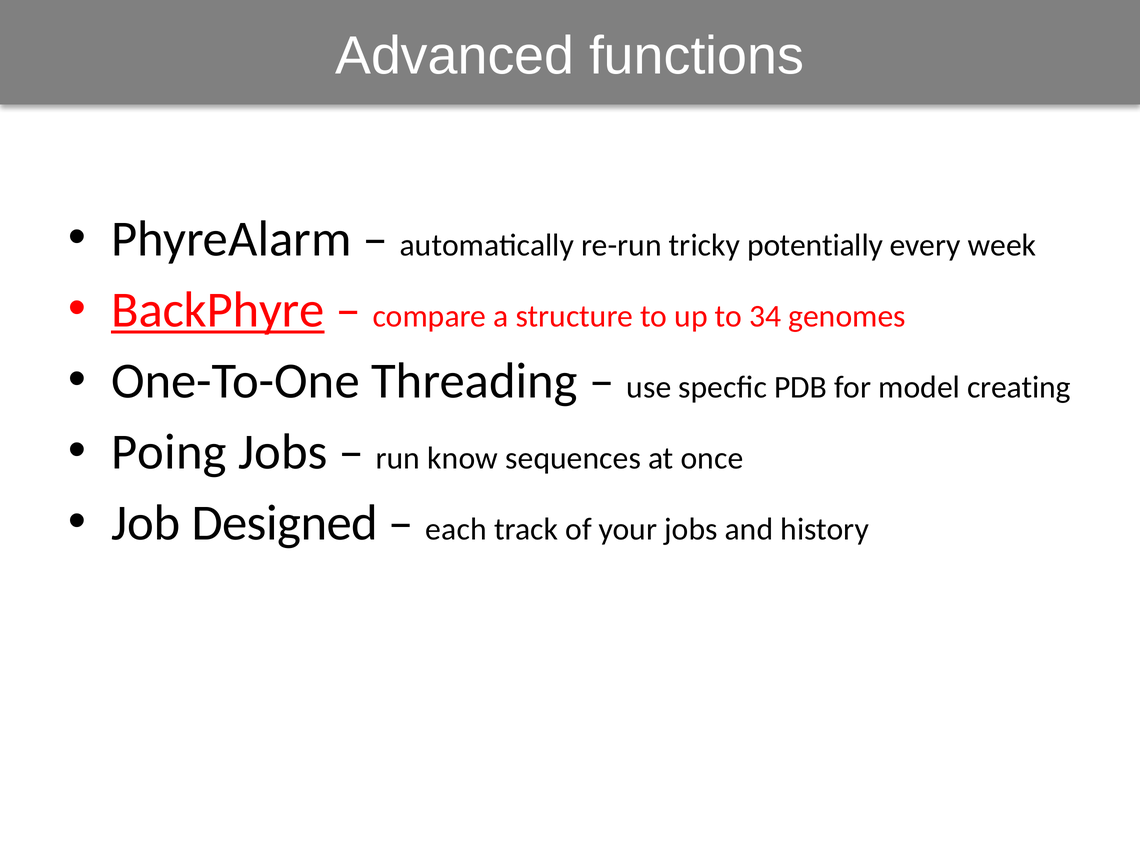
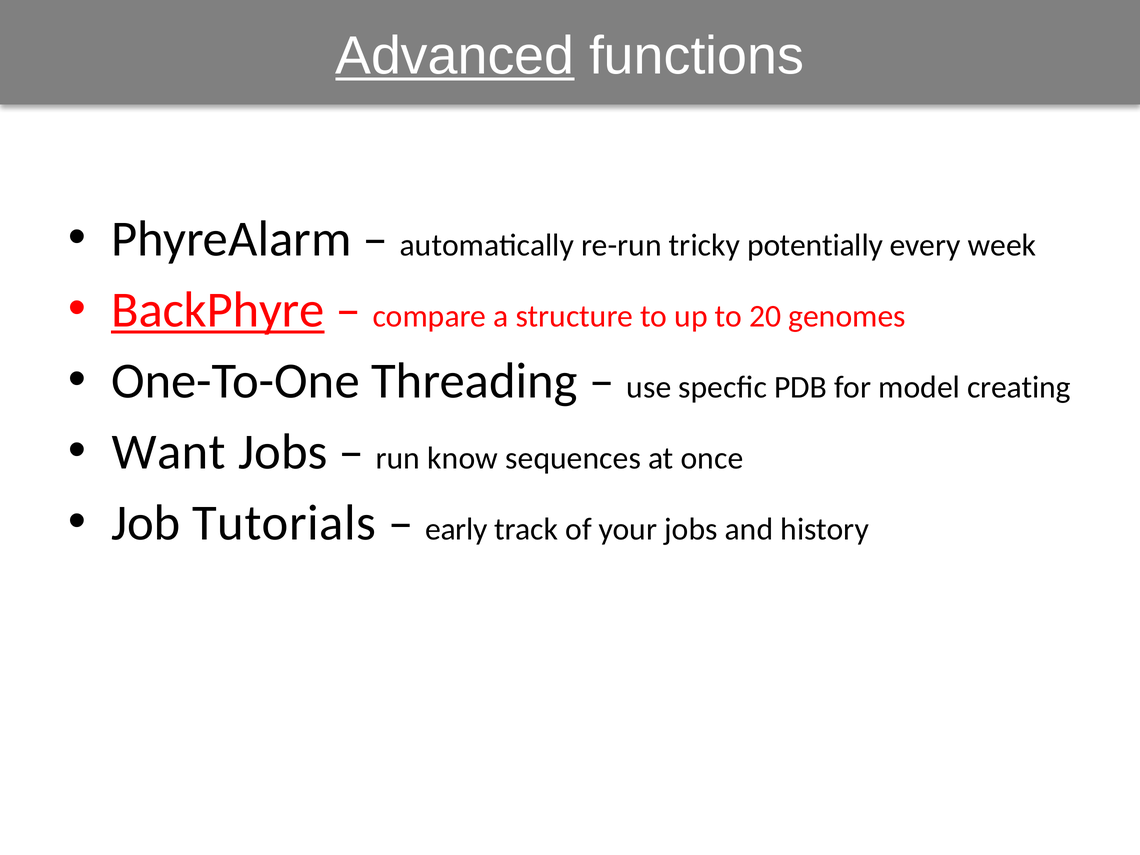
Advanced underline: none -> present
34: 34 -> 20
Poing: Poing -> Want
Designed: Designed -> Tutorials
each: each -> early
